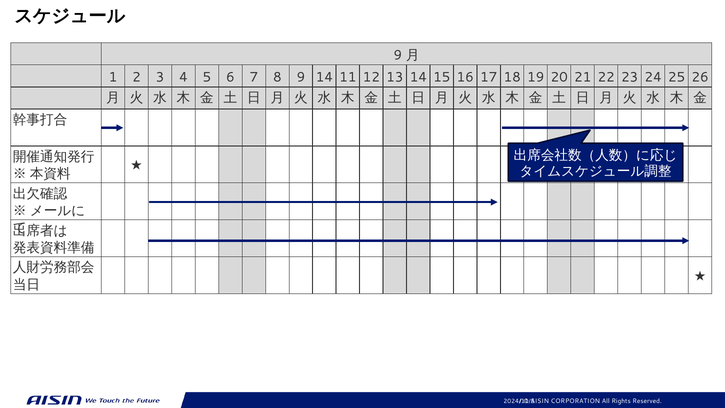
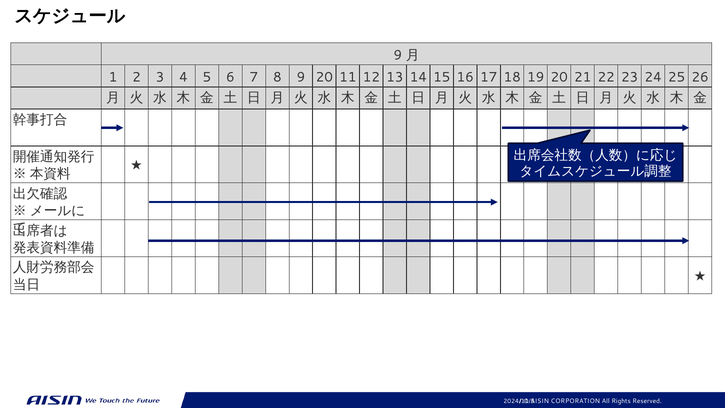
9 14: 14 -> 20
